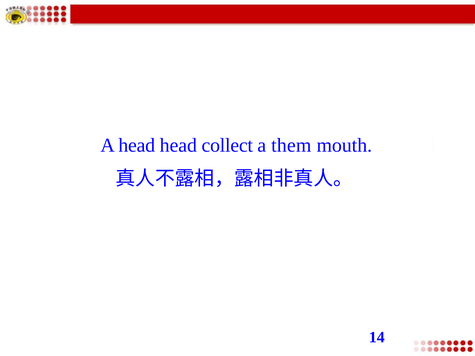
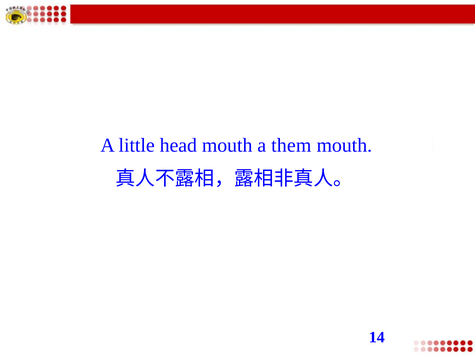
A head: head -> little
head collect: collect -> mouth
